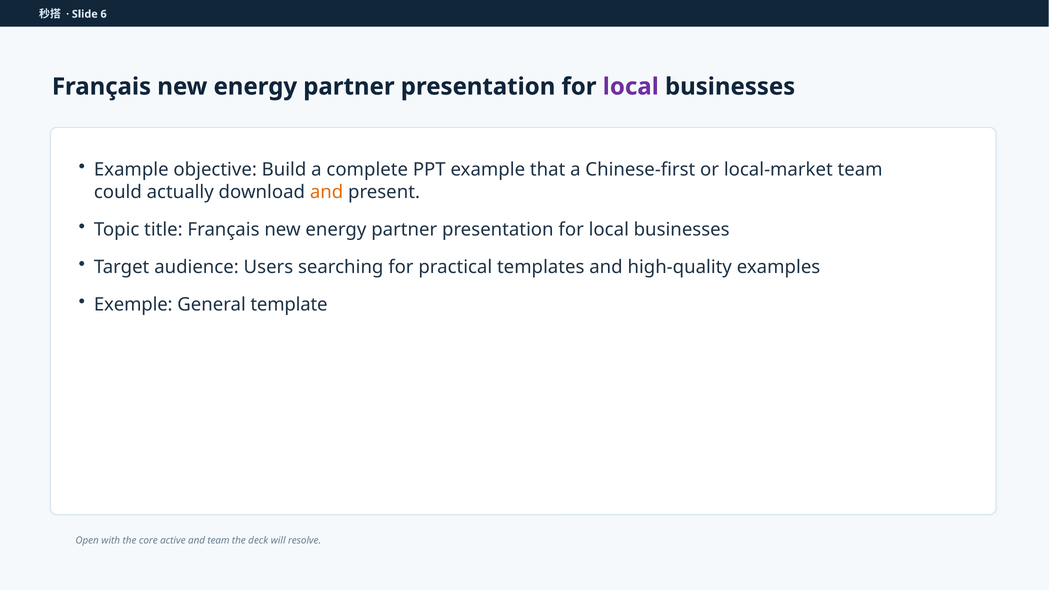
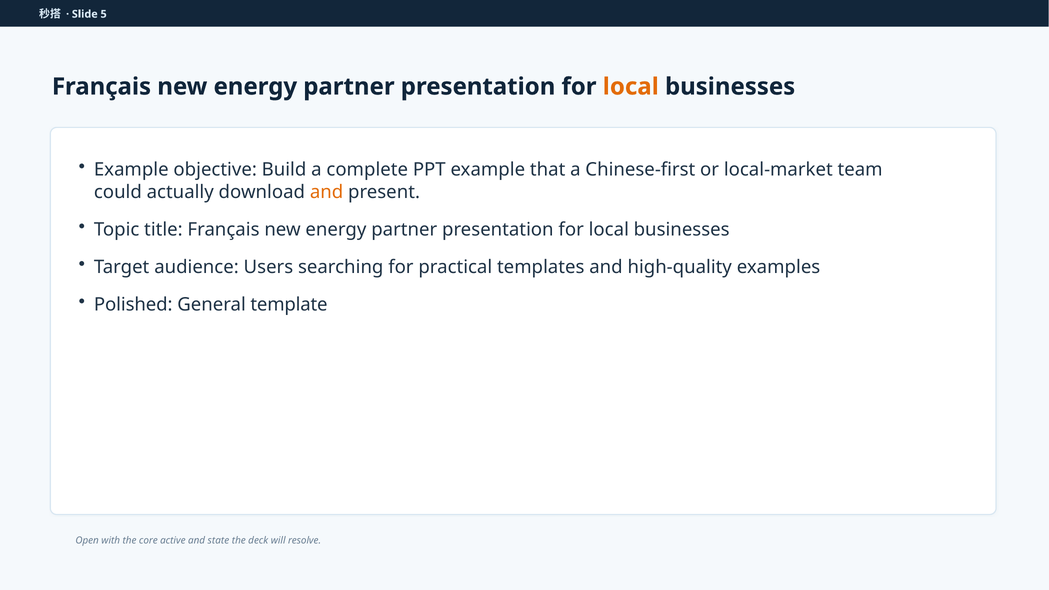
6: 6 -> 5
local at (631, 87) colour: purple -> orange
Exemple: Exemple -> Polished
and team: team -> state
